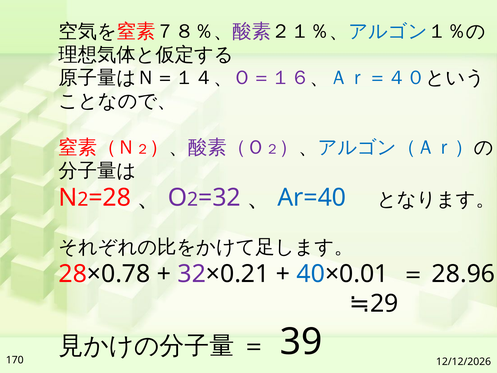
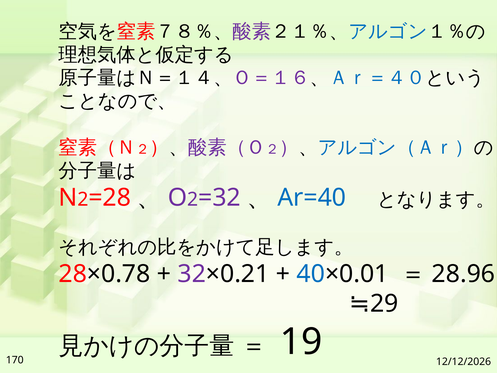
39: 39 -> 19
